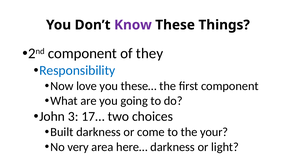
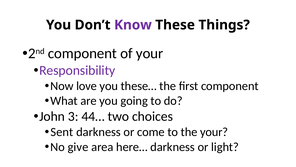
of they: they -> your
Responsibility colour: blue -> purple
17…: 17… -> 44…
Built: Built -> Sent
very: very -> give
